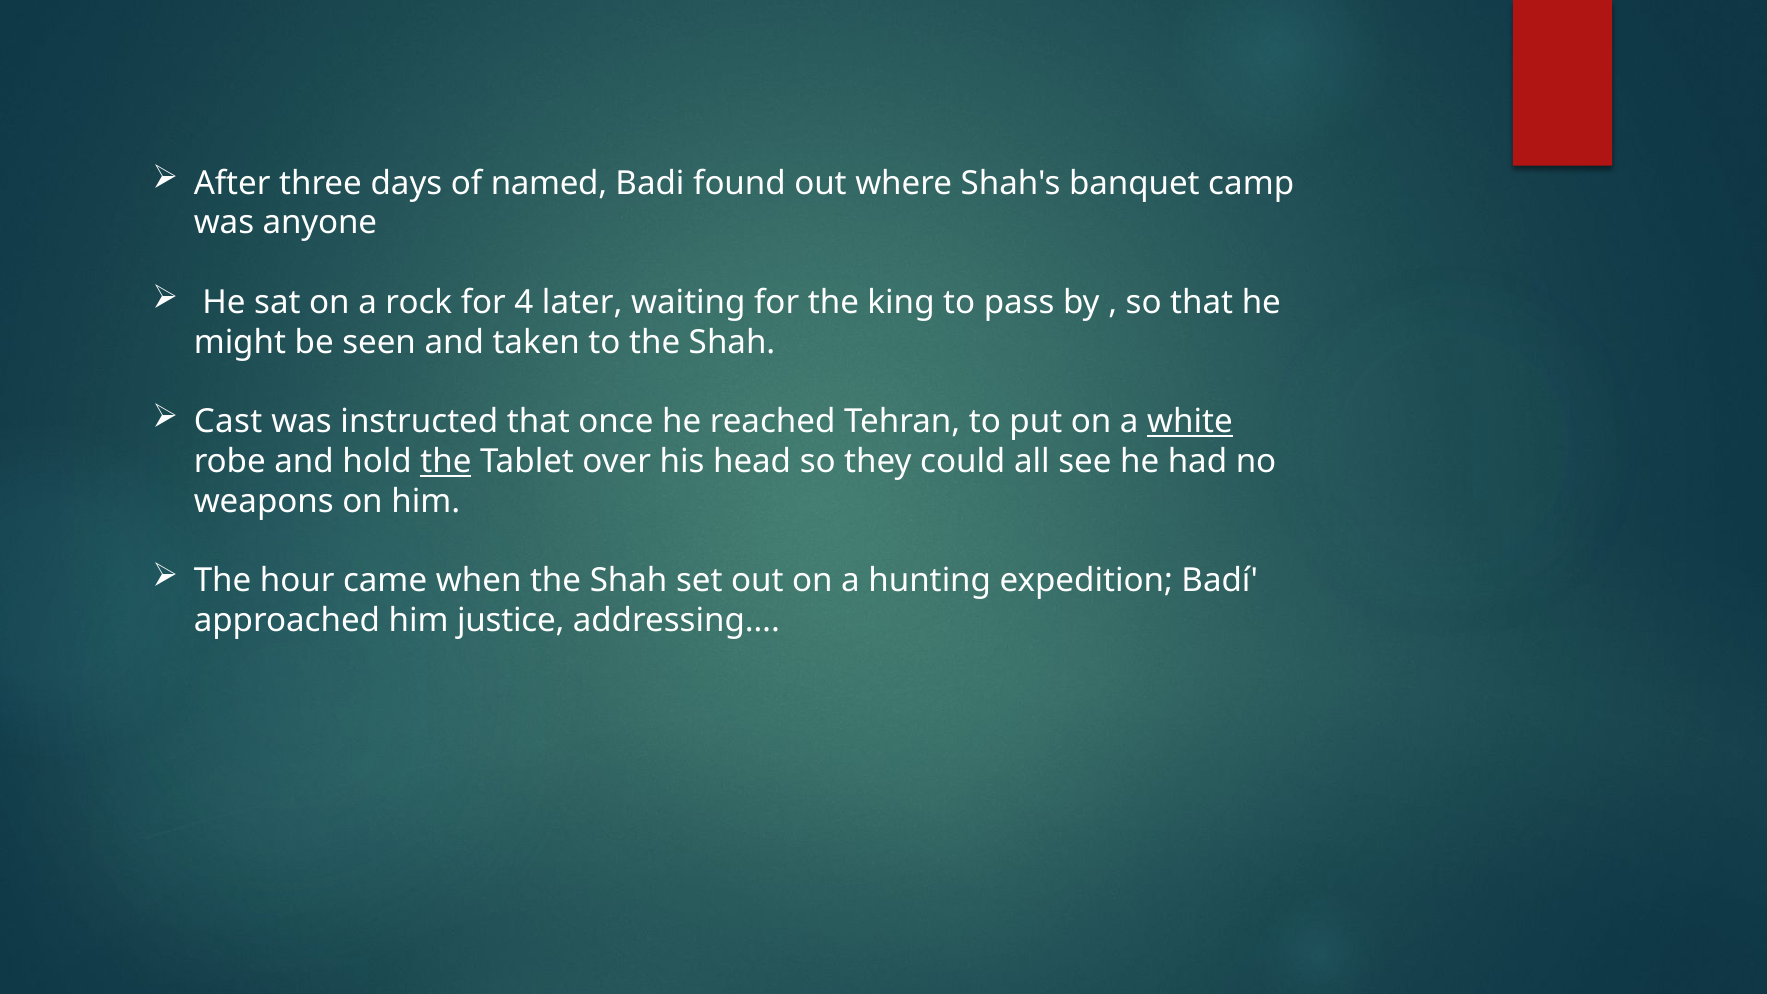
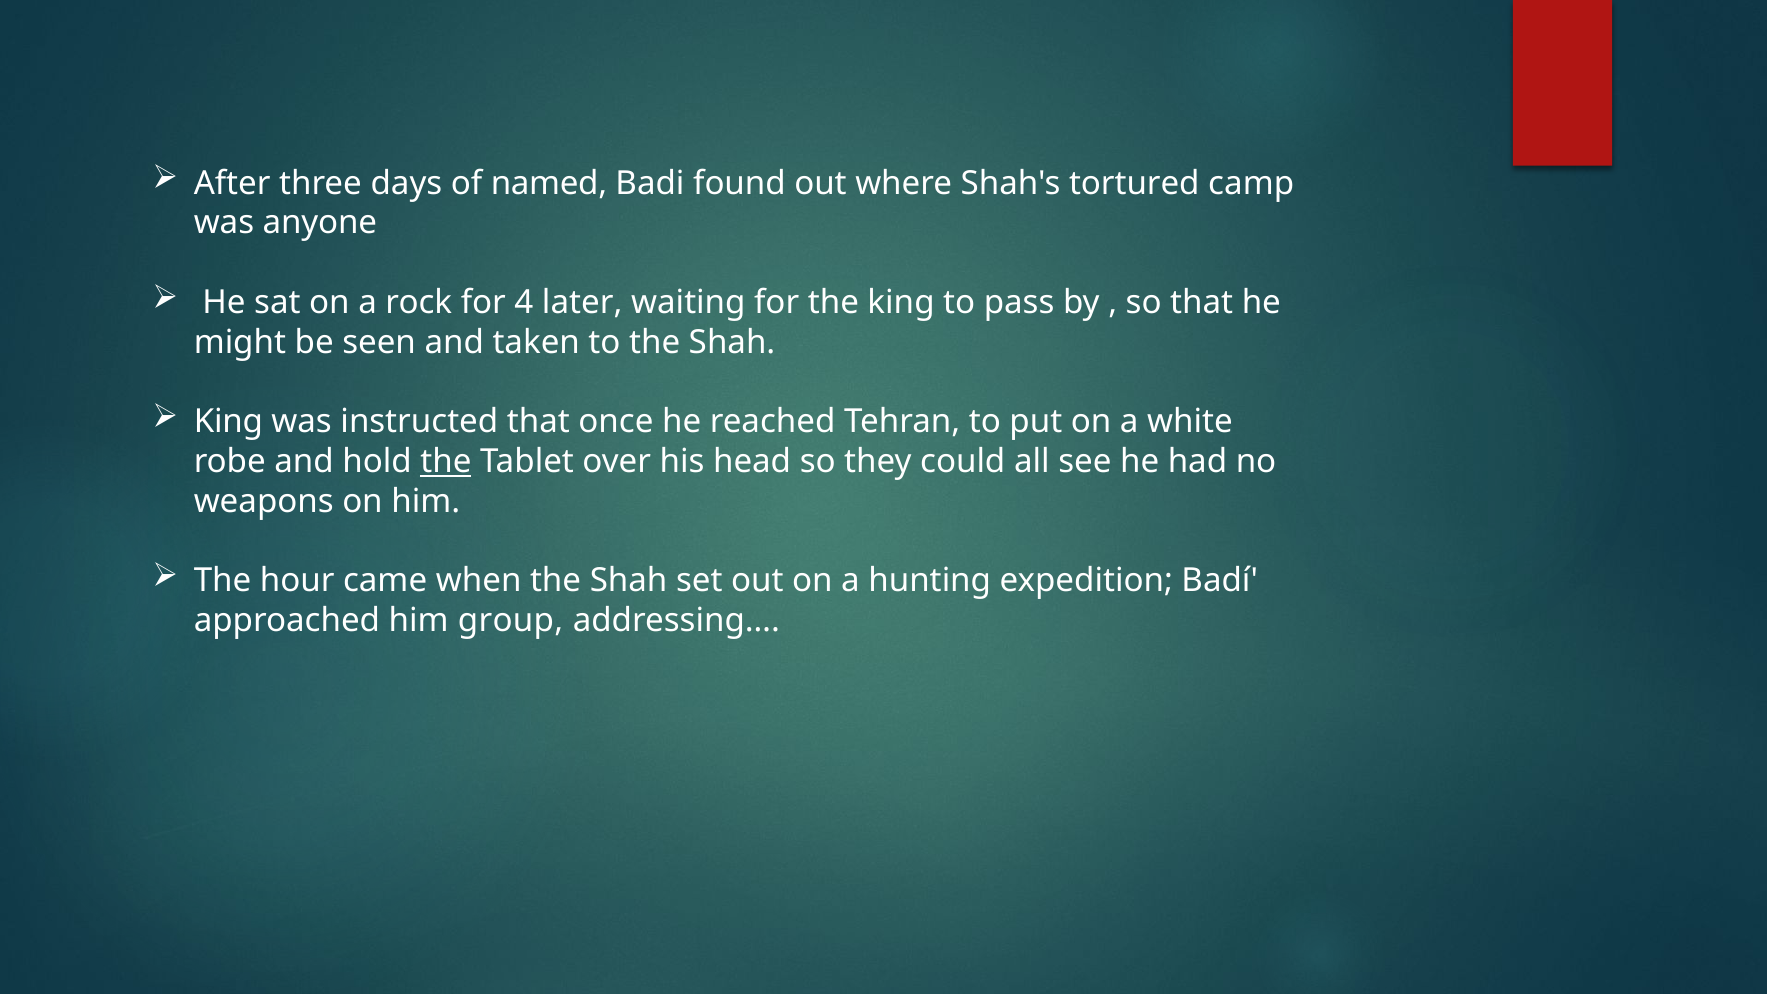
banquet: banquet -> tortured
Cast at (228, 422): Cast -> King
white underline: present -> none
justice: justice -> group
